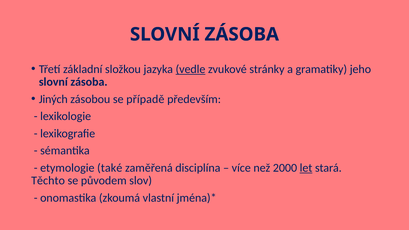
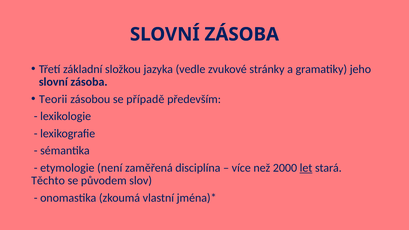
vedle underline: present -> none
Jiných: Jiných -> Teorii
také: také -> není
